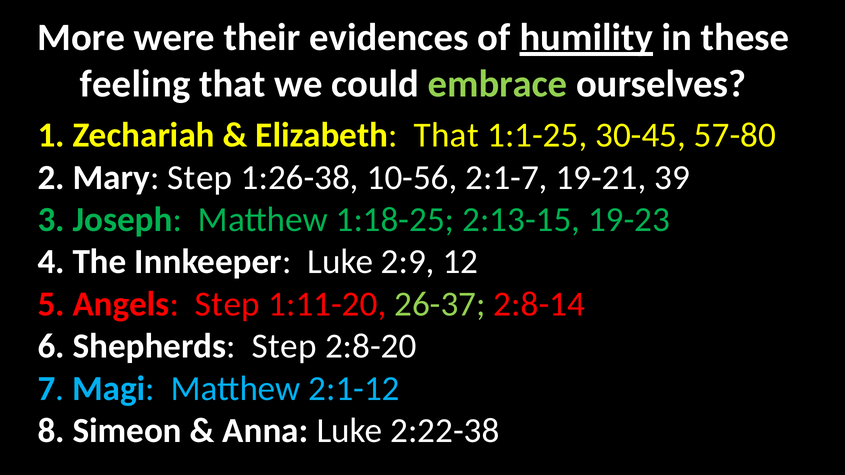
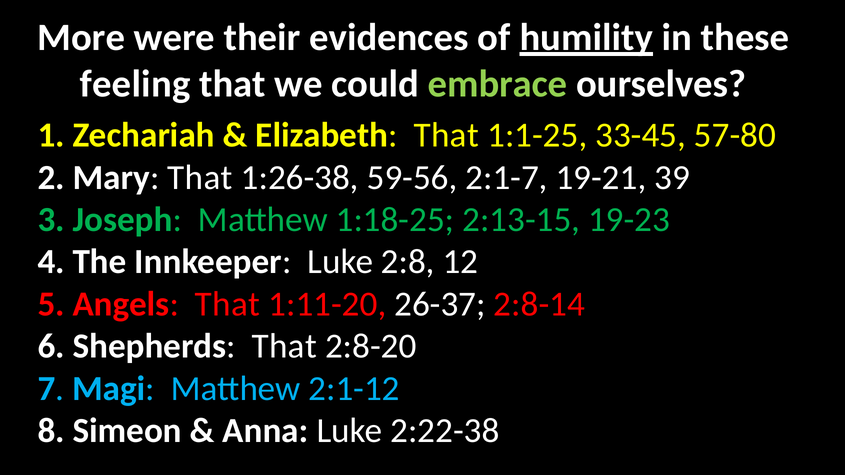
30-45: 30-45 -> 33-45
Mary Step: Step -> That
10-56: 10-56 -> 59-56
2:9: 2:9 -> 2:8
Angels Step: Step -> That
26-37 colour: light green -> white
Shepherds Step: Step -> That
